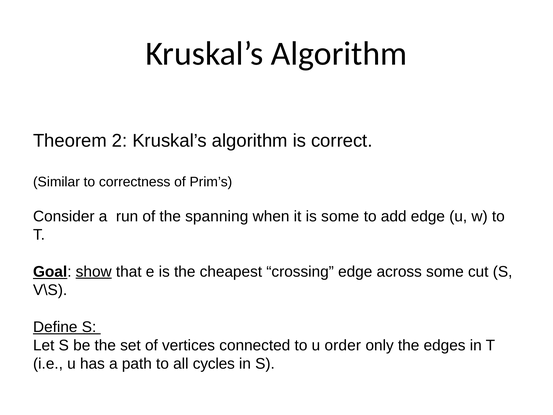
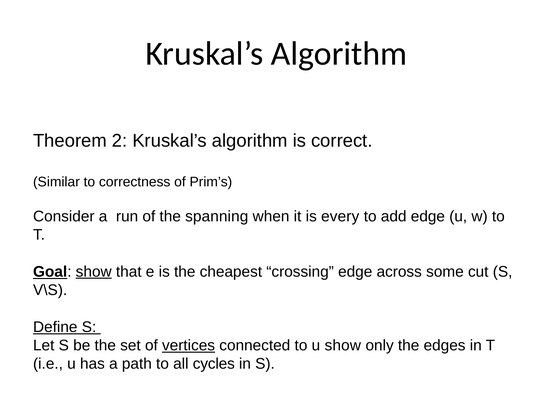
is some: some -> every
vertices underline: none -> present
u order: order -> show
